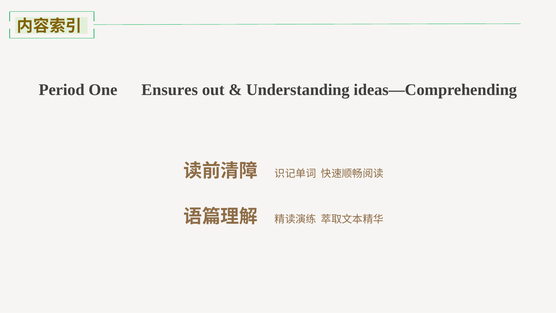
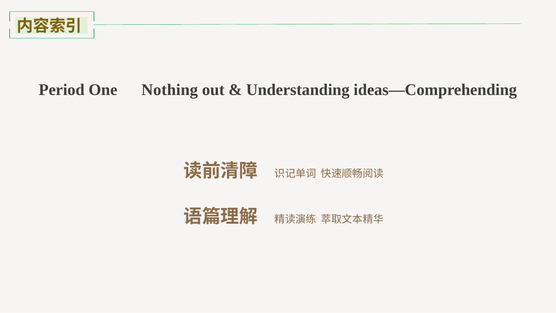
Ensures: Ensures -> Nothing
